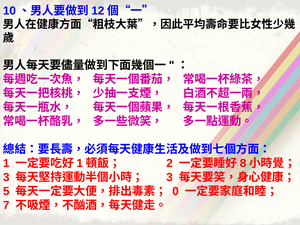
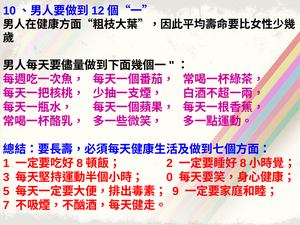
1 at (80, 163): 1 -> 8
3 at (170, 177): 3 -> 0
0: 0 -> 9
